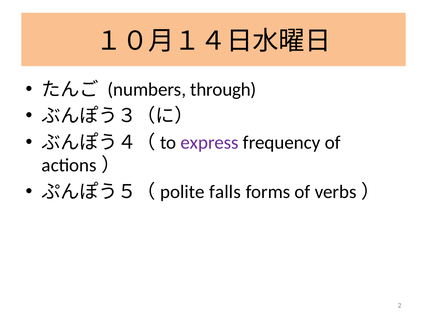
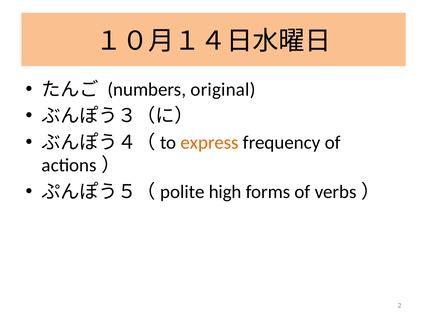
through: through -> original
express colour: purple -> orange
falls: falls -> high
